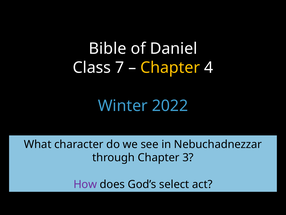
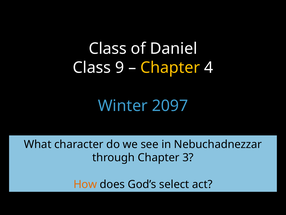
Bible at (108, 48): Bible -> Class
7: 7 -> 9
2022: 2022 -> 2097
How colour: purple -> orange
